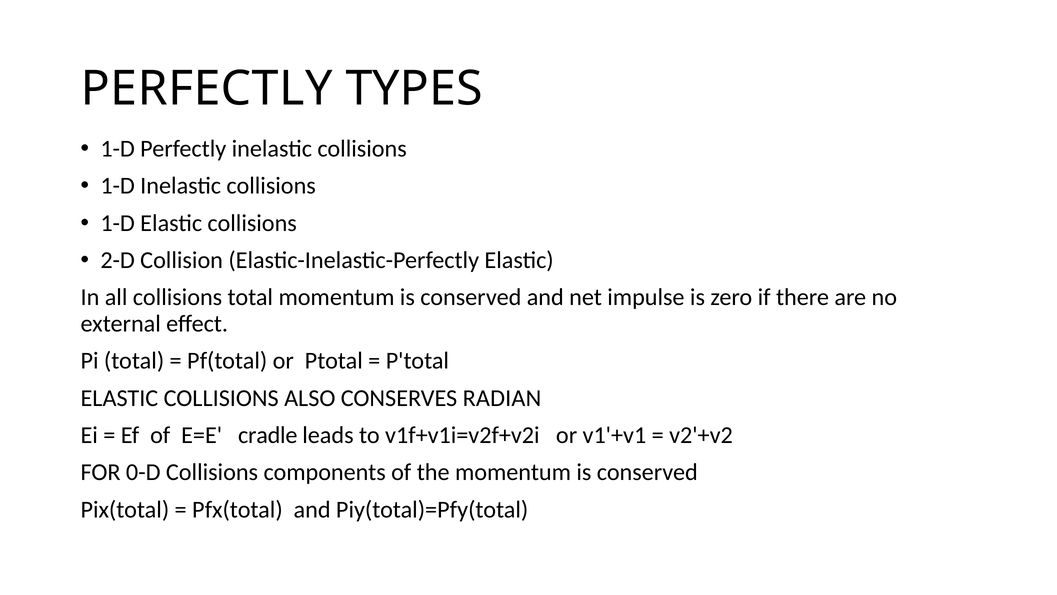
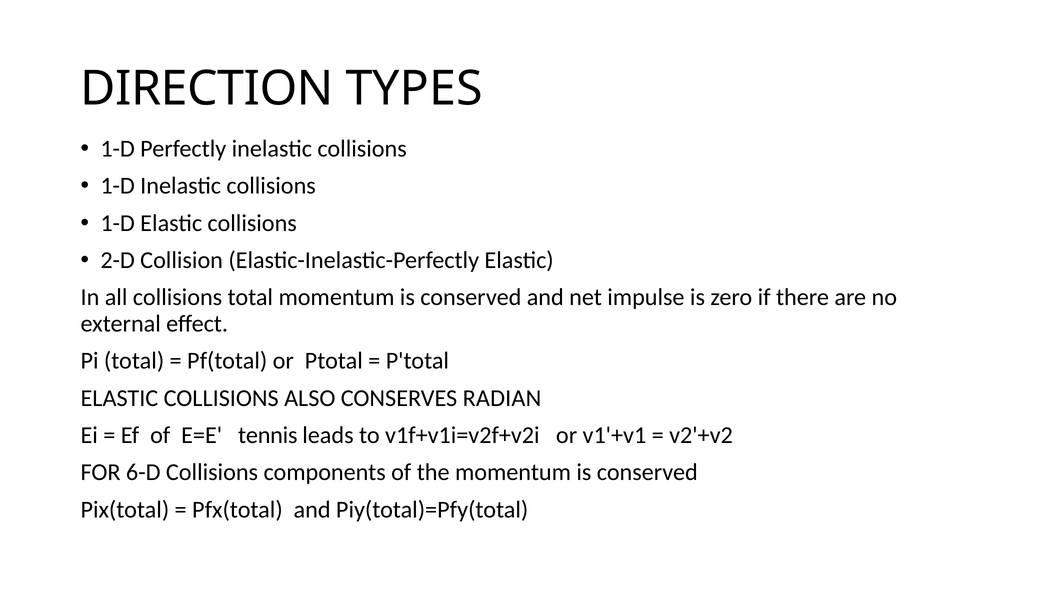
PERFECTLY at (207, 89): PERFECTLY -> DIRECTION
cradle: cradle -> tennis
0-D: 0-D -> 6-D
